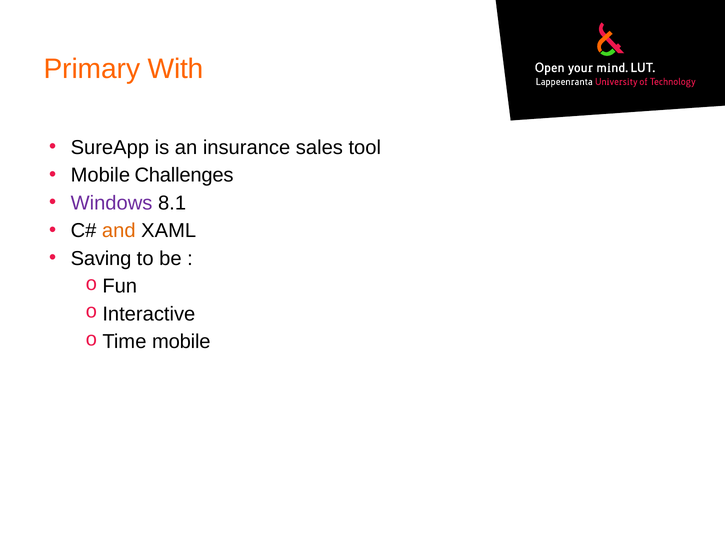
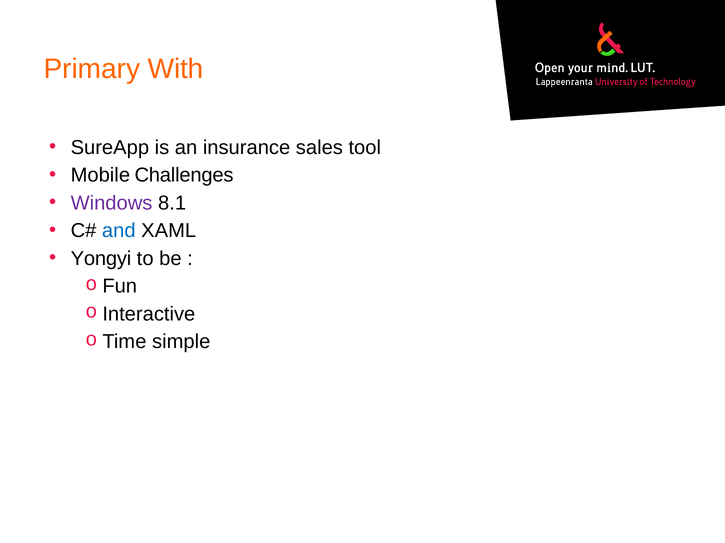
and colour: orange -> blue
Saving: Saving -> Yongyi
mobile at (181, 342): mobile -> simple
